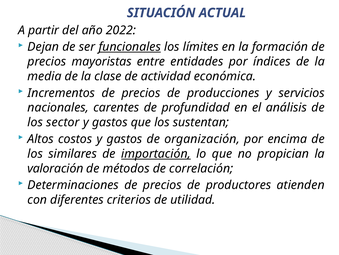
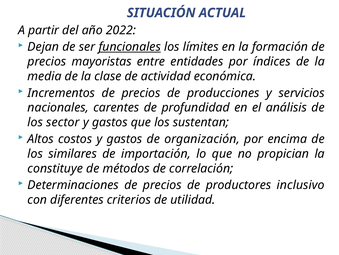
importación underline: present -> none
valoración: valoración -> constituye
atienden: atienden -> inclusivo
